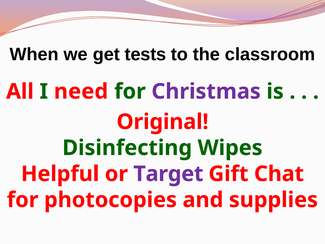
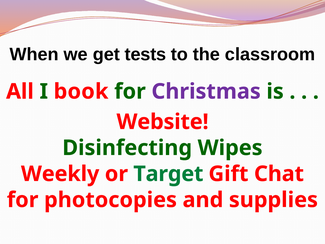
need: need -> book
Original: Original -> Website
Helpful: Helpful -> Weekly
Target colour: purple -> green
